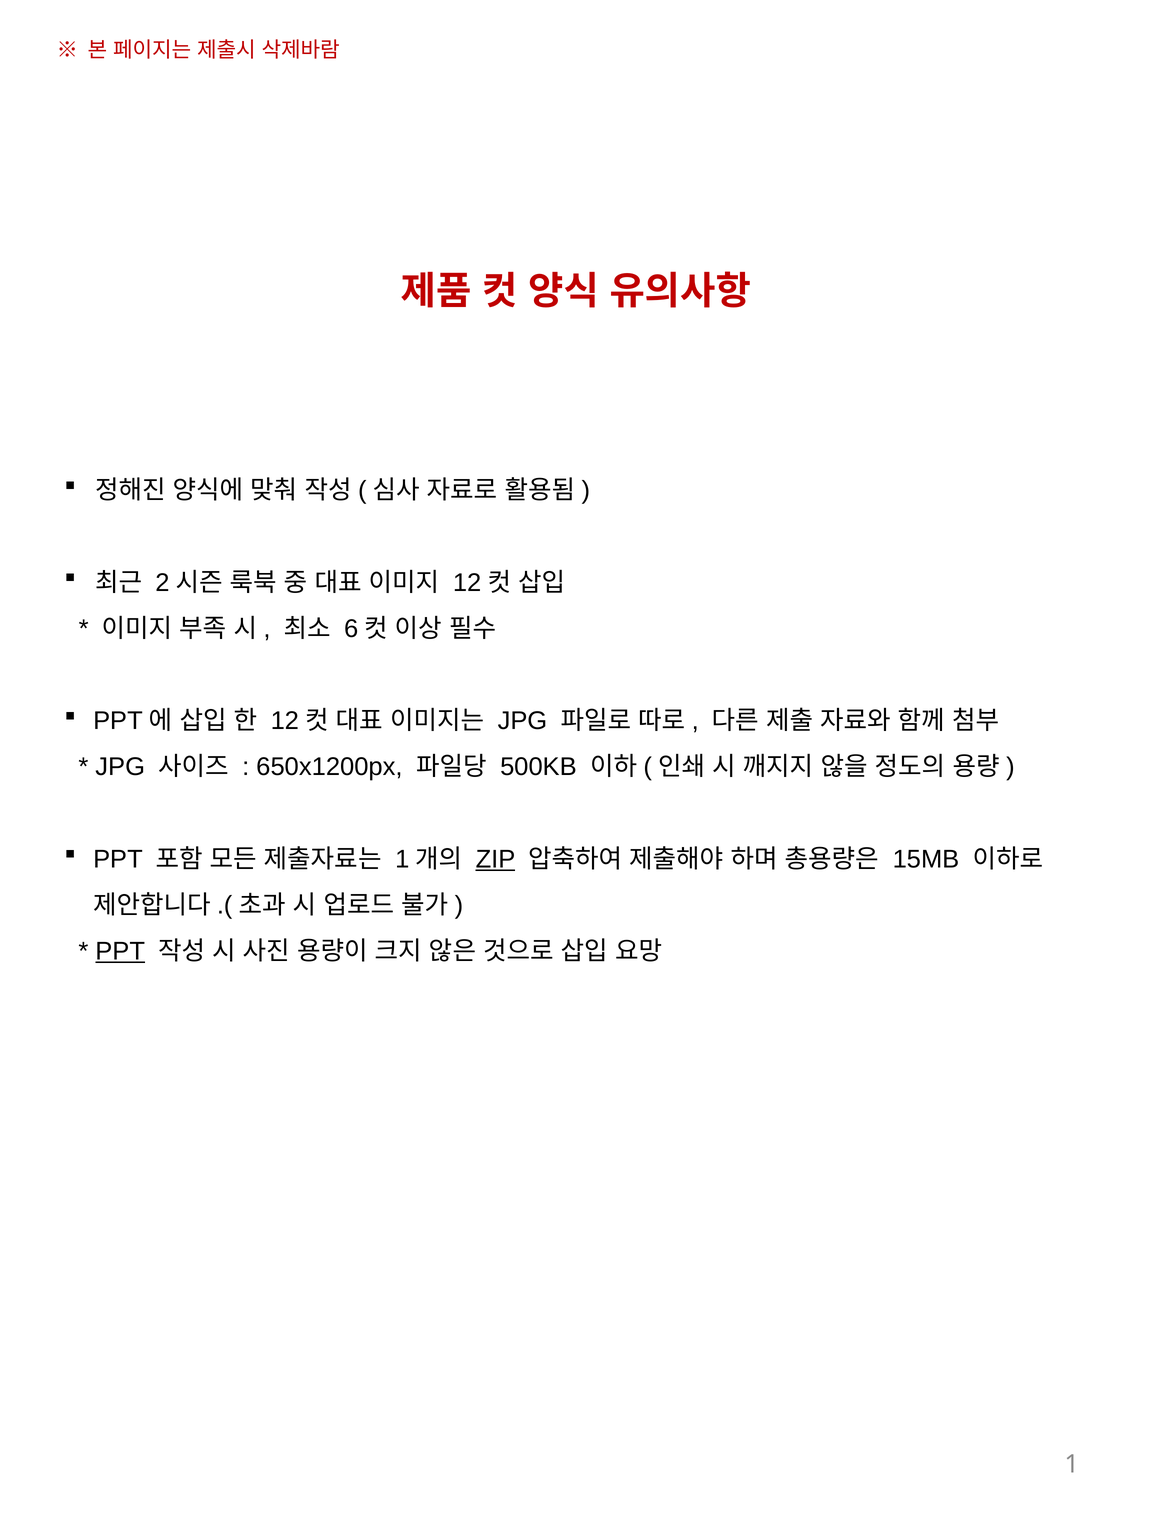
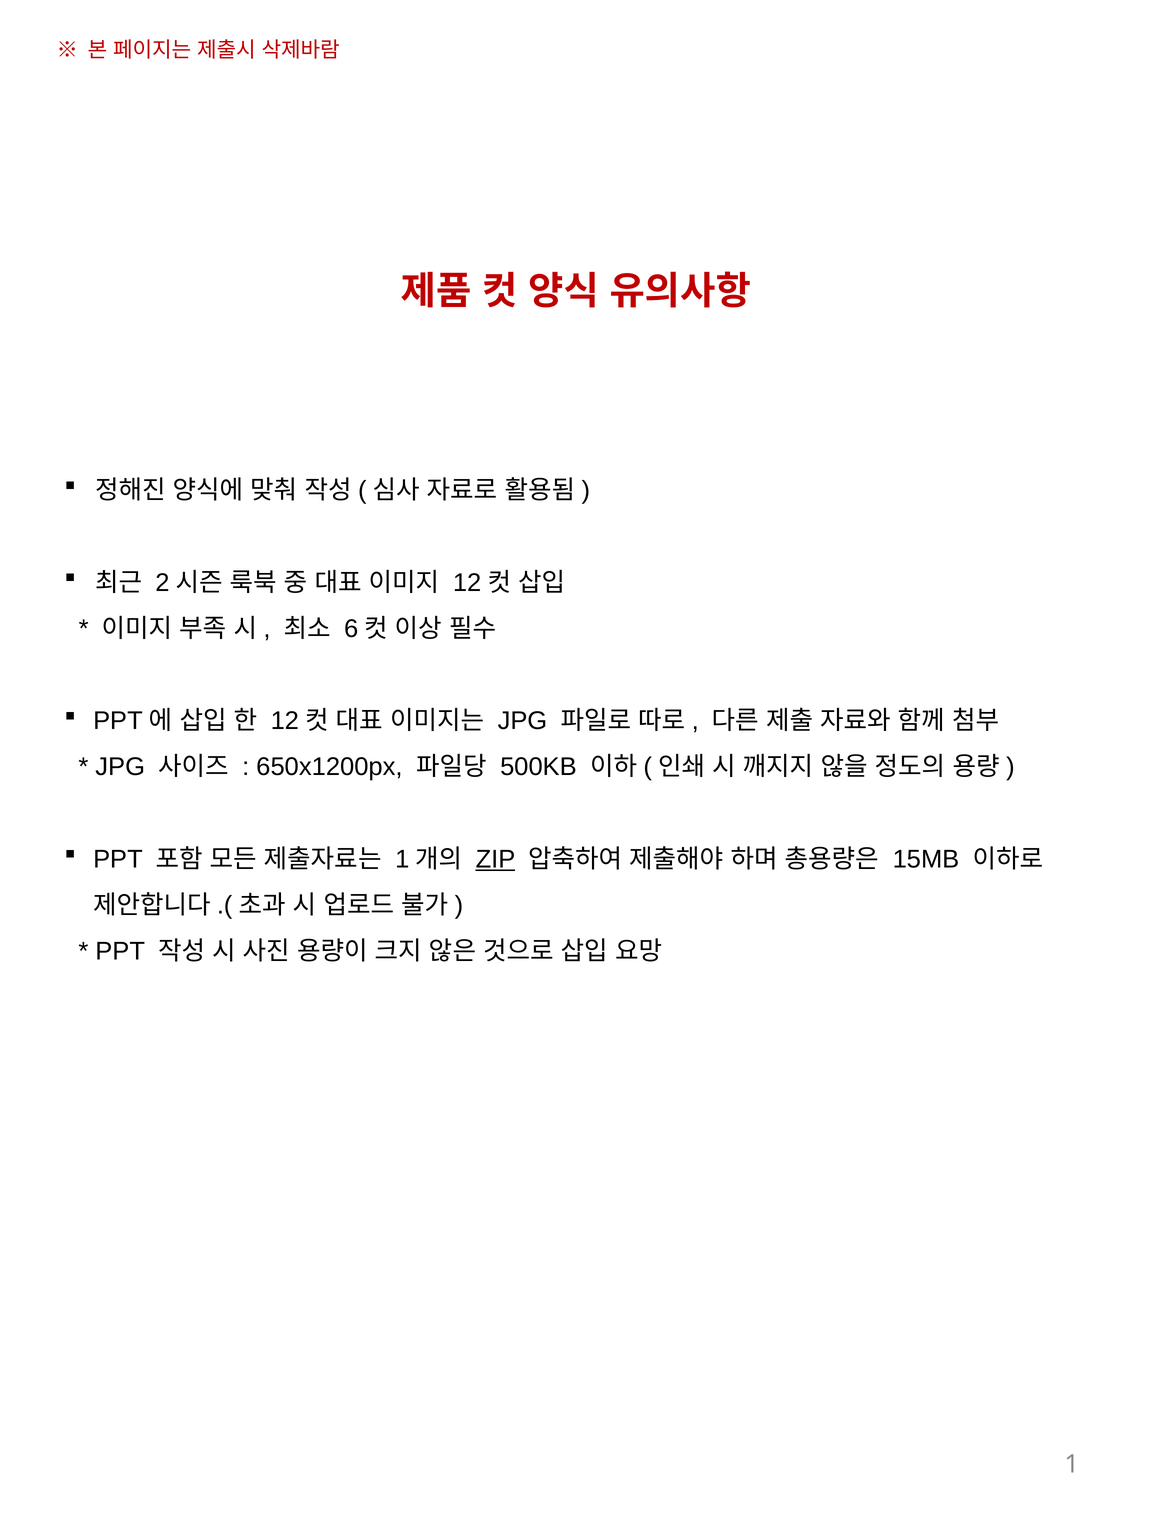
PPT at (120, 951) underline: present -> none
